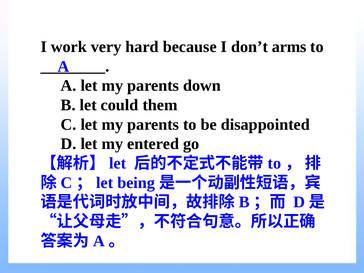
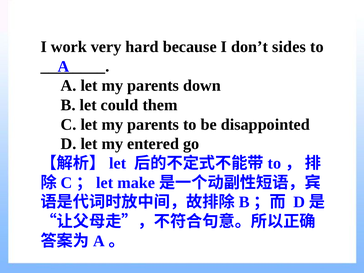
arms: arms -> sides
being: being -> make
